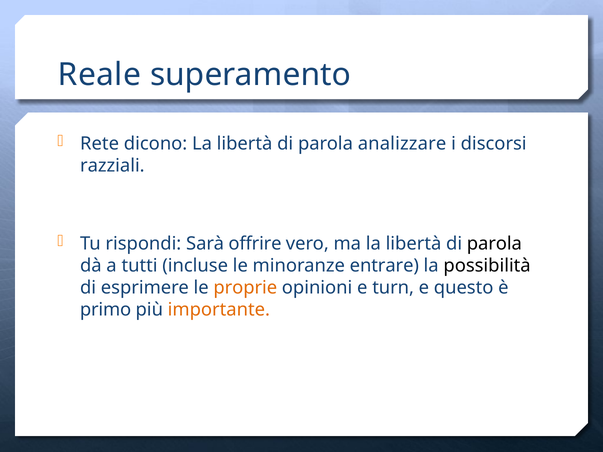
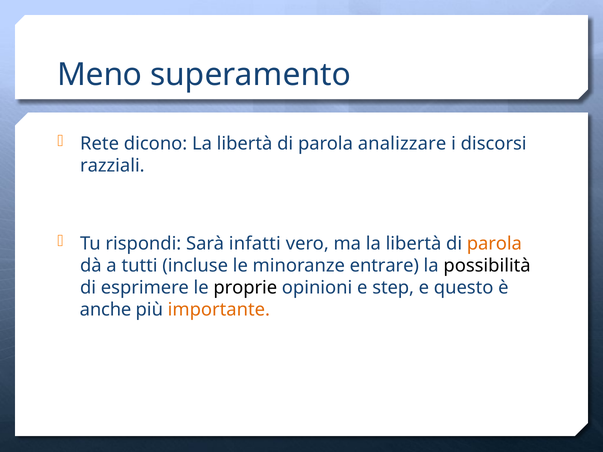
Reale: Reale -> Meno
offrire: offrire -> infatti
parola at (494, 244) colour: black -> orange
proprie colour: orange -> black
turn: turn -> step
primo: primo -> anche
